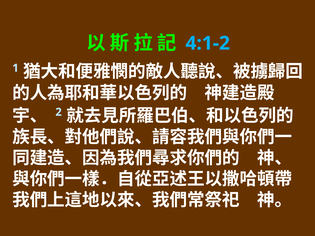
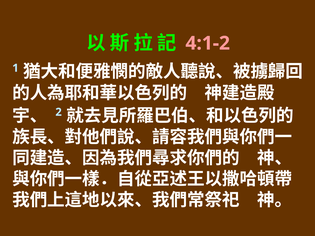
4:1-2 colour: light blue -> pink
